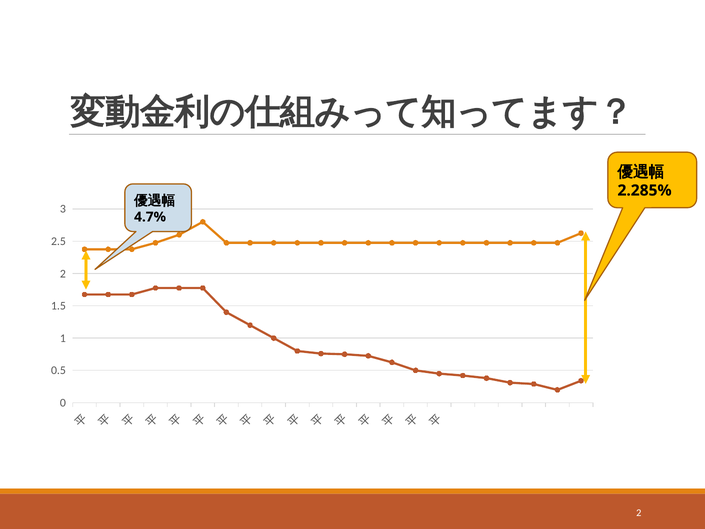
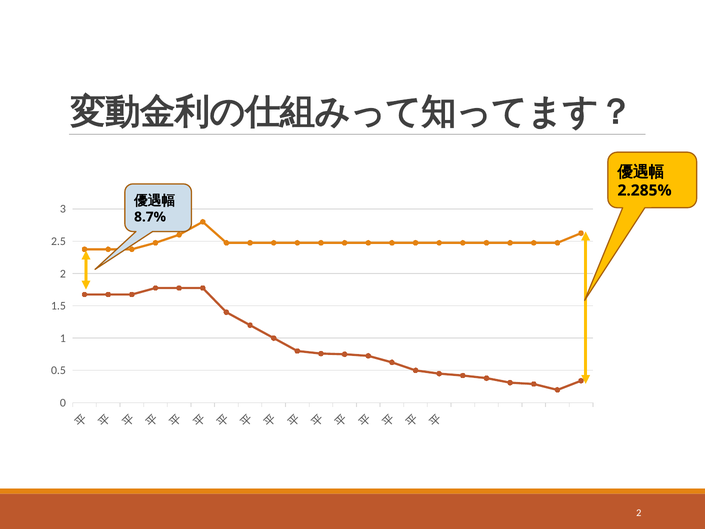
4.7%: 4.7% -> 8.7%
